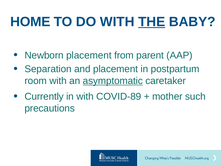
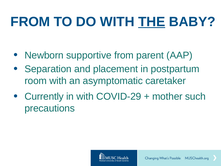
HOME at (30, 22): HOME -> FROM
Newborn placement: placement -> supportive
asymptomatic underline: present -> none
COVID-89: COVID-89 -> COVID-29
